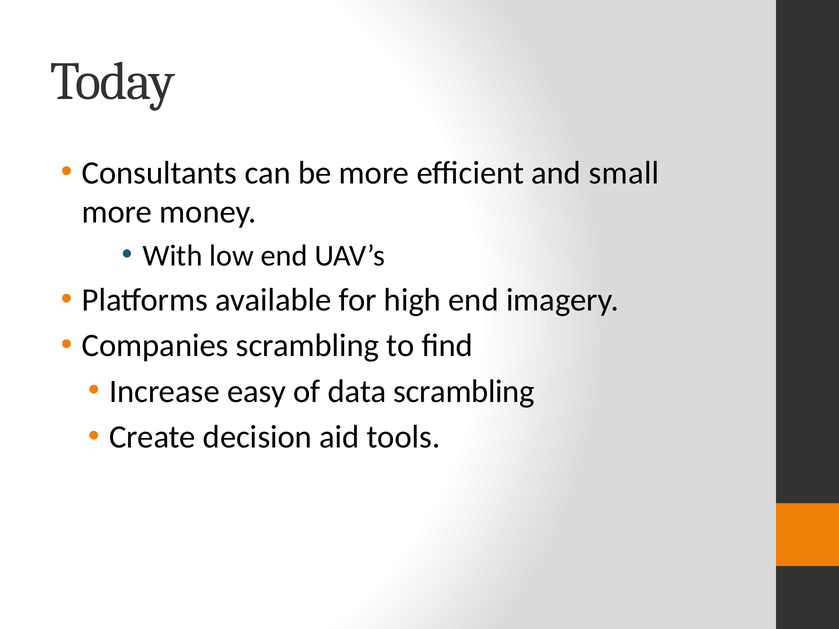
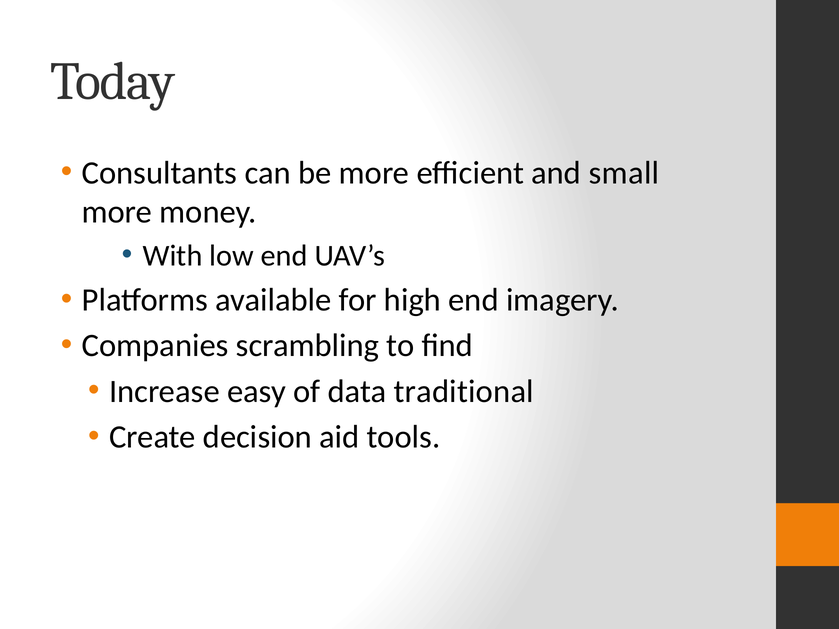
data scrambling: scrambling -> traditional
